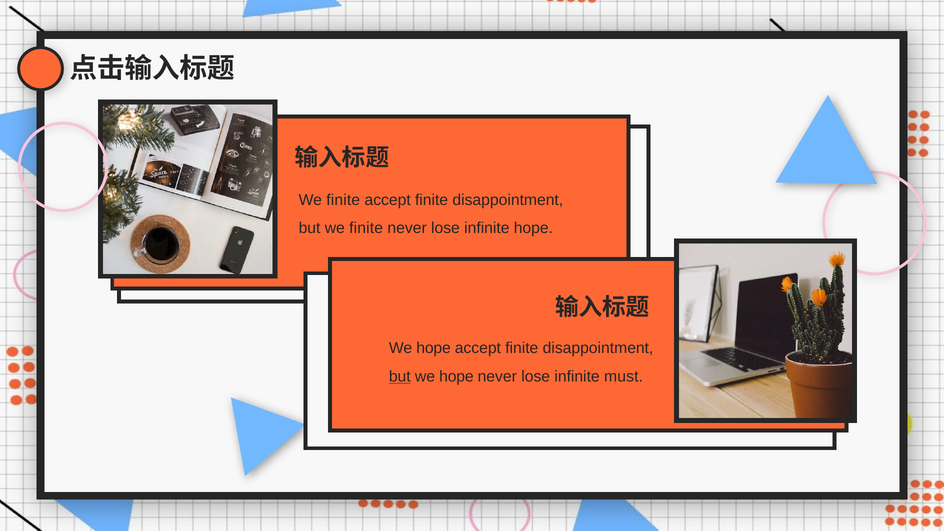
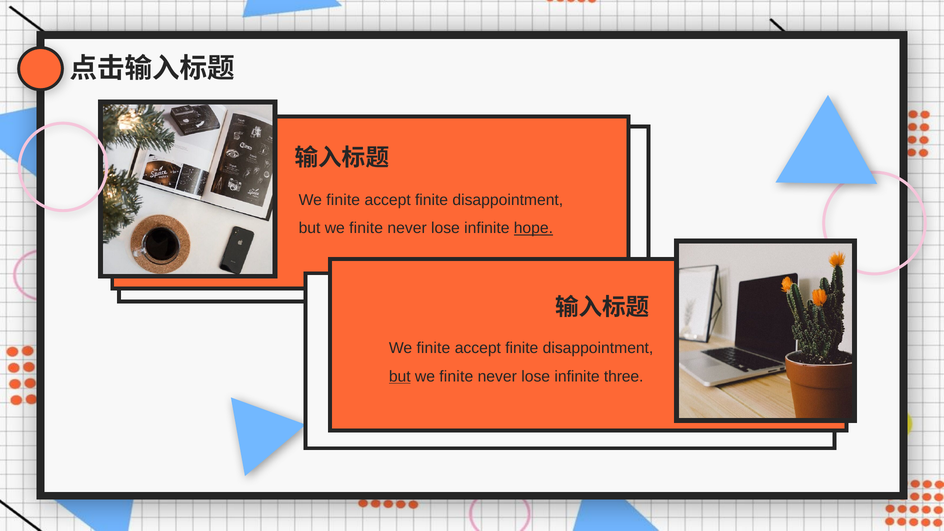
hope at (533, 228) underline: none -> present
hope at (434, 348): hope -> finite
hope at (456, 376): hope -> finite
must: must -> three
